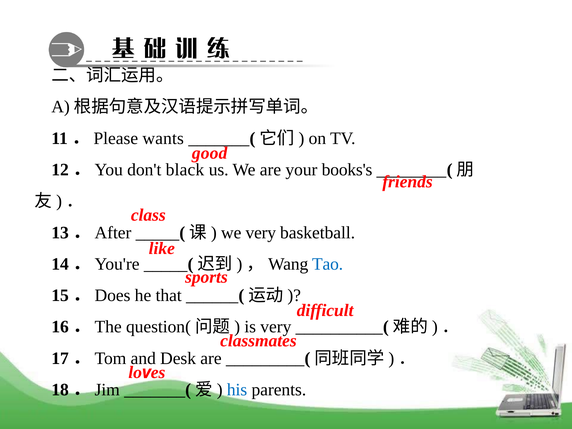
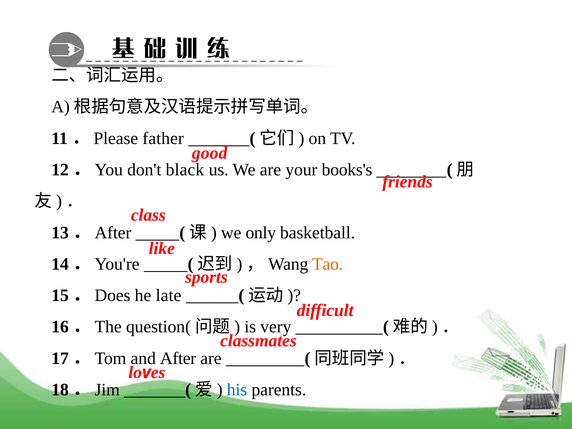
wants: wants -> father
we very: very -> only
Tao colour: blue -> orange
that: that -> late
Desk: Desk -> After
